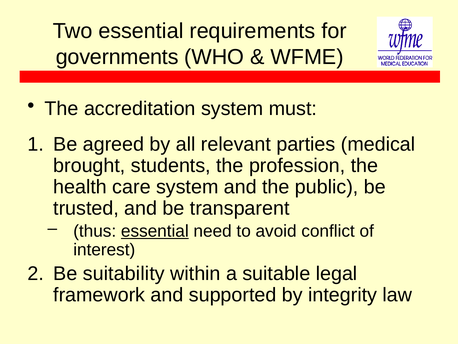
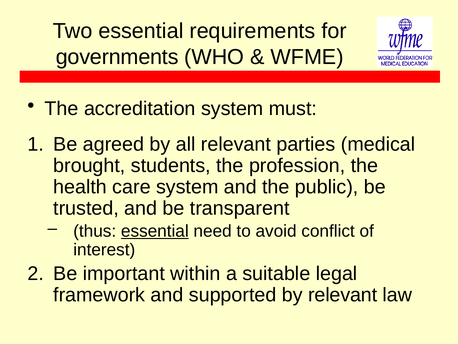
suitability: suitability -> important
by integrity: integrity -> relevant
